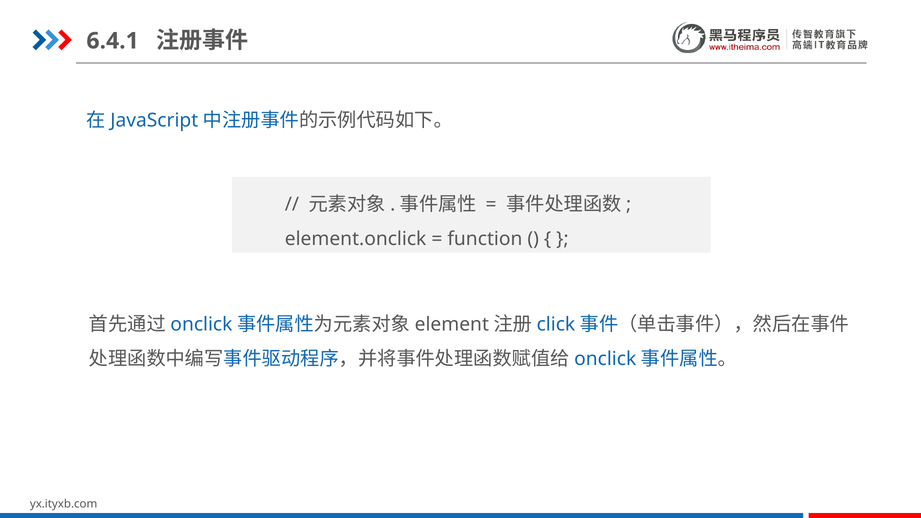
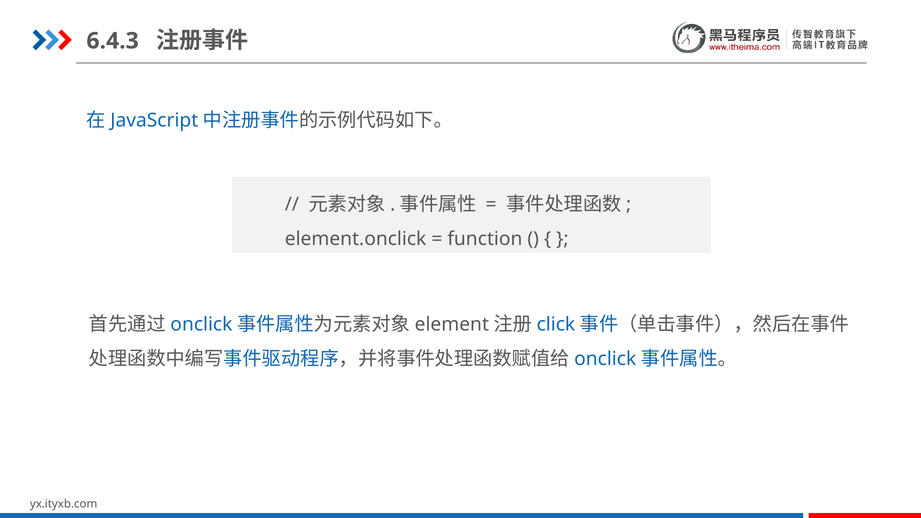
6.4.1: 6.4.1 -> 6.4.3
